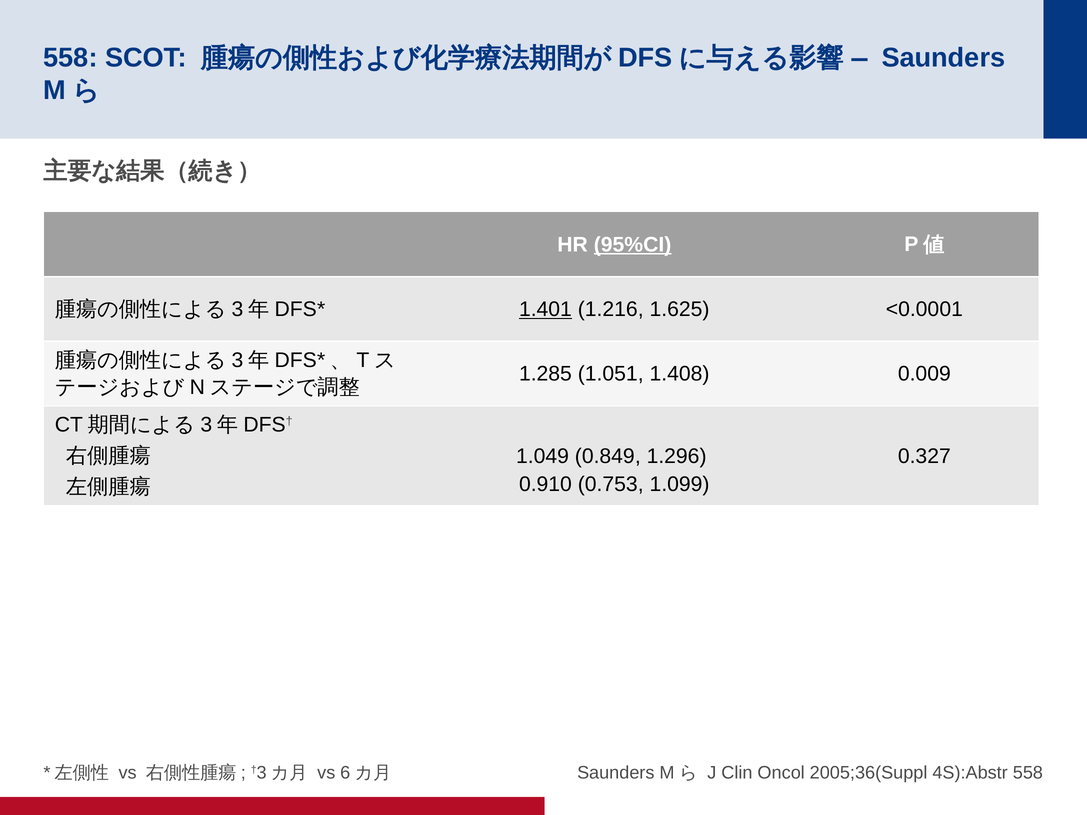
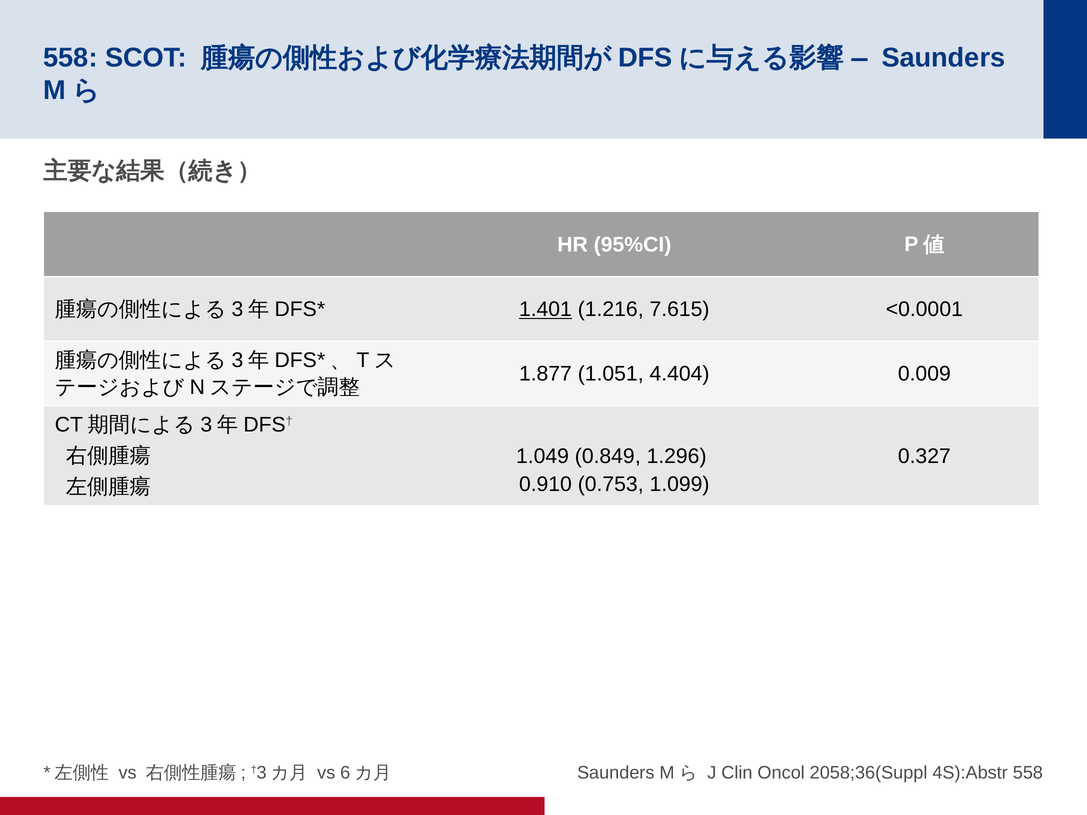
95%CI underline: present -> none
1.625: 1.625 -> 7.615
1.285: 1.285 -> 1.877
1.408: 1.408 -> 4.404
2005;36(Suppl: 2005;36(Suppl -> 2058;36(Suppl
